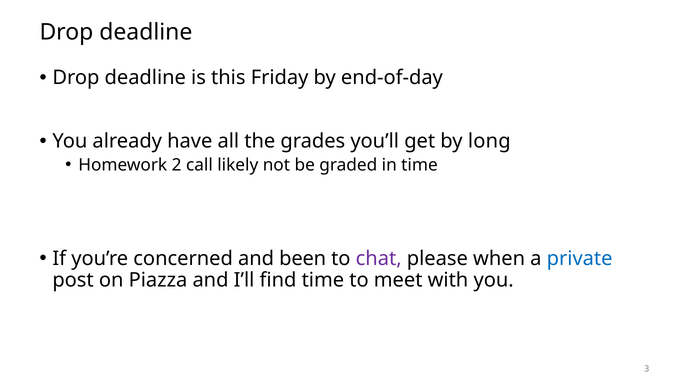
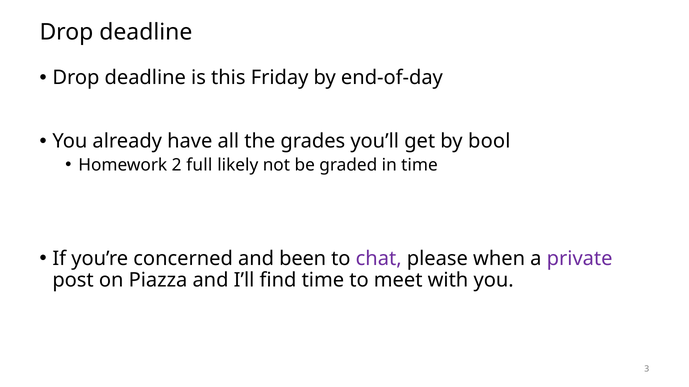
long: long -> bool
call: call -> full
private colour: blue -> purple
